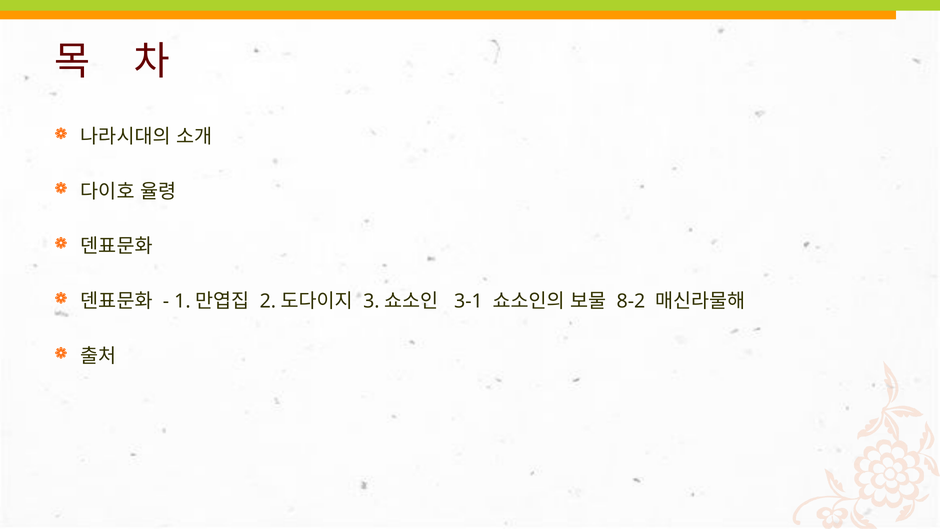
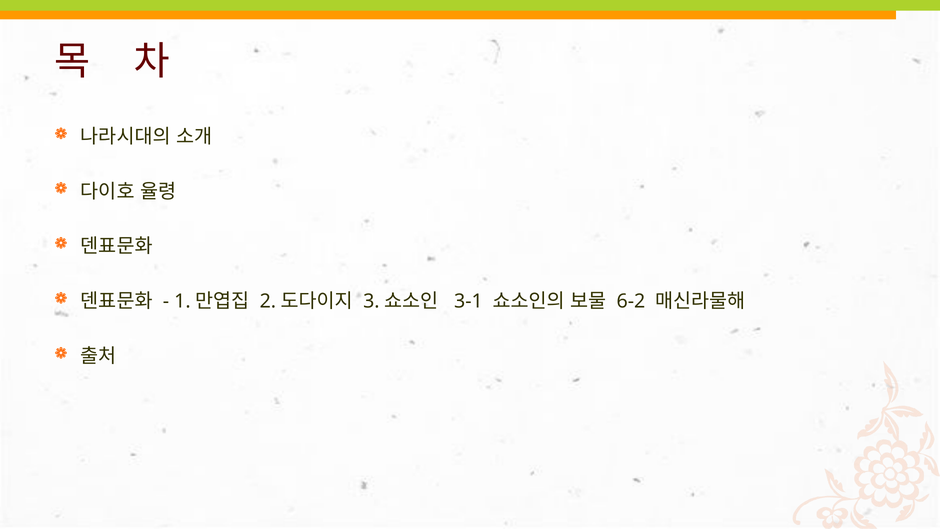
8-2: 8-2 -> 6-2
